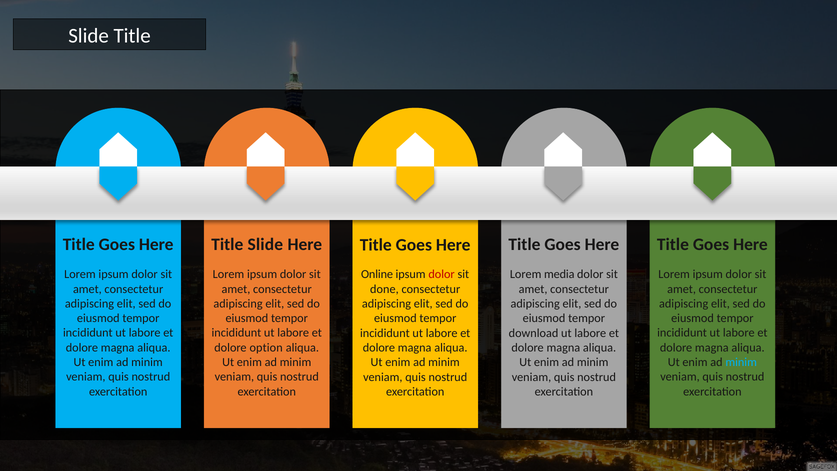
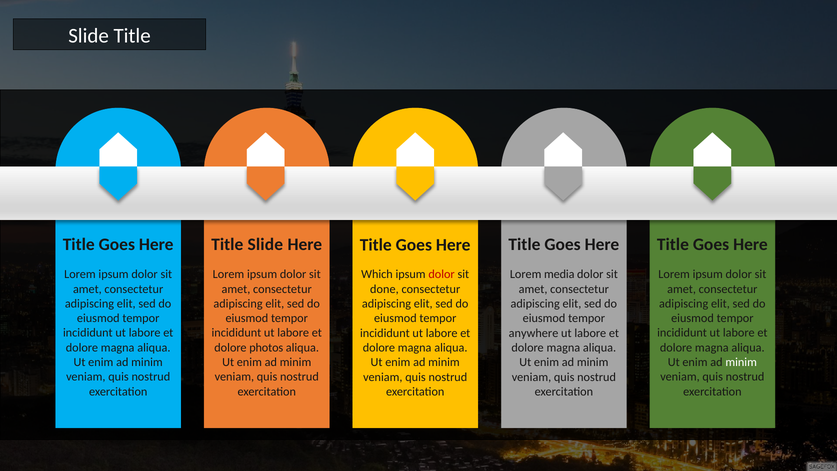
Online: Online -> Which
download: download -> anywhere
option: option -> photos
minim at (741, 362) colour: light blue -> white
